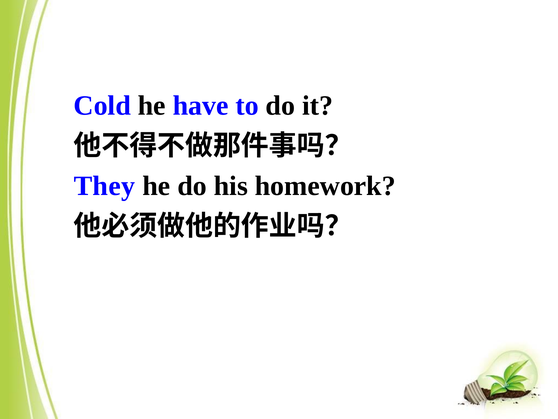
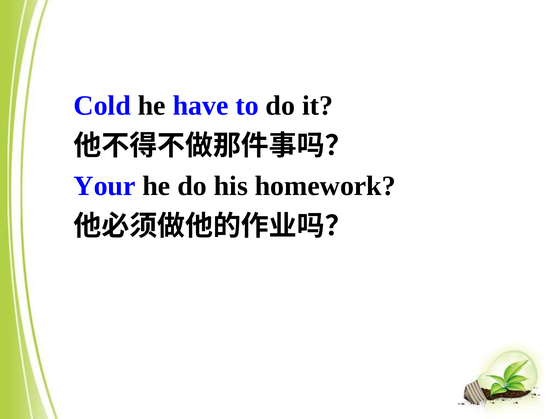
They: They -> Your
